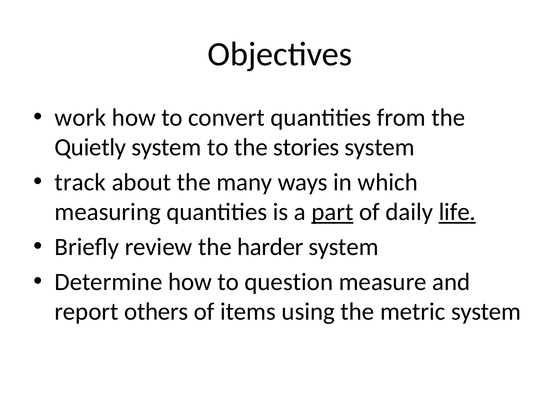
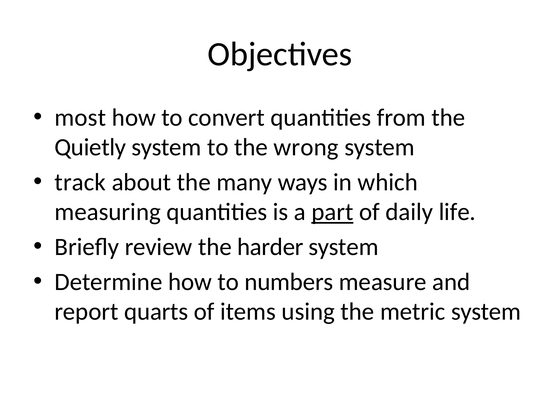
work: work -> most
stories: stories -> wrong
life underline: present -> none
question: question -> numbers
others: others -> quarts
